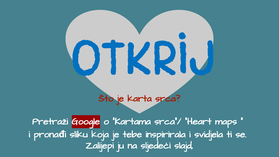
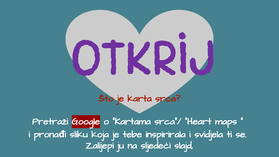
OTKRIJ colour: blue -> purple
